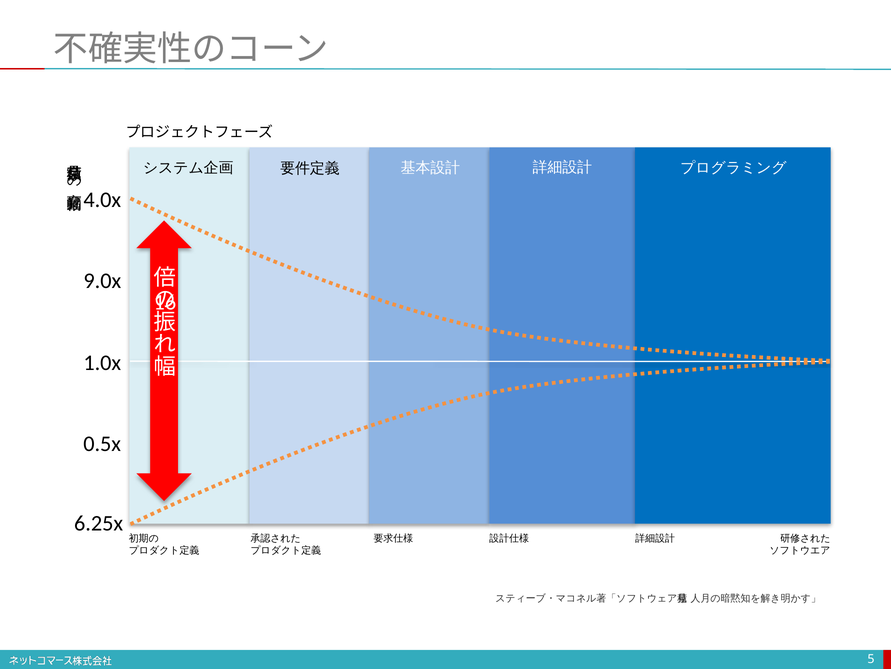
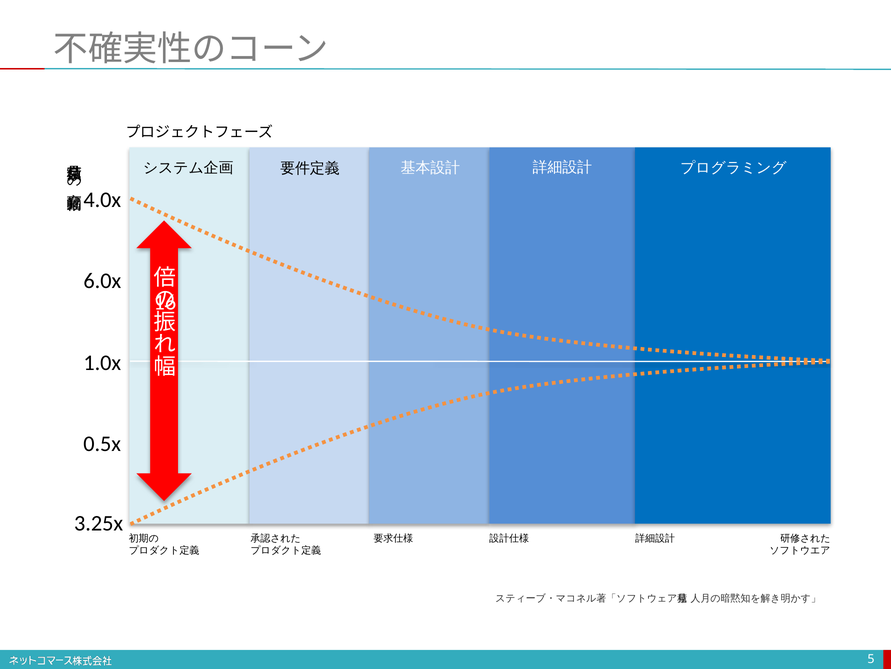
9.0x: 9.0x -> 6.0x
6.25x: 6.25x -> 3.25x
